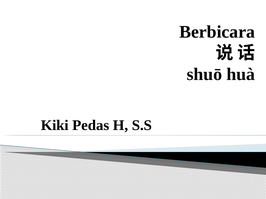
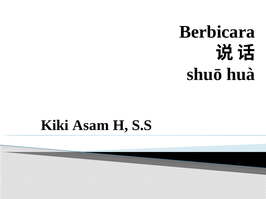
Pedas: Pedas -> Asam
